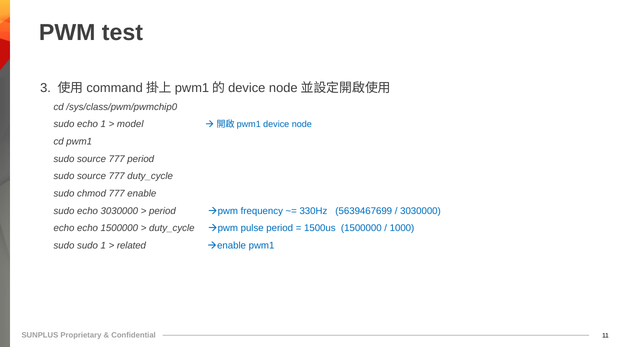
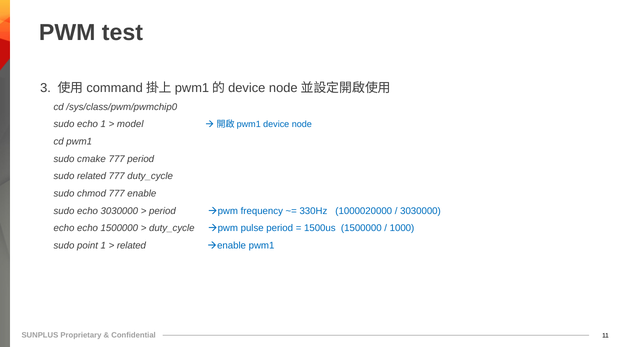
source at (92, 159): source -> cmake
source at (92, 176): source -> related
5639467699: 5639467699 -> 1000020000
sudo sudo: sudo -> point
